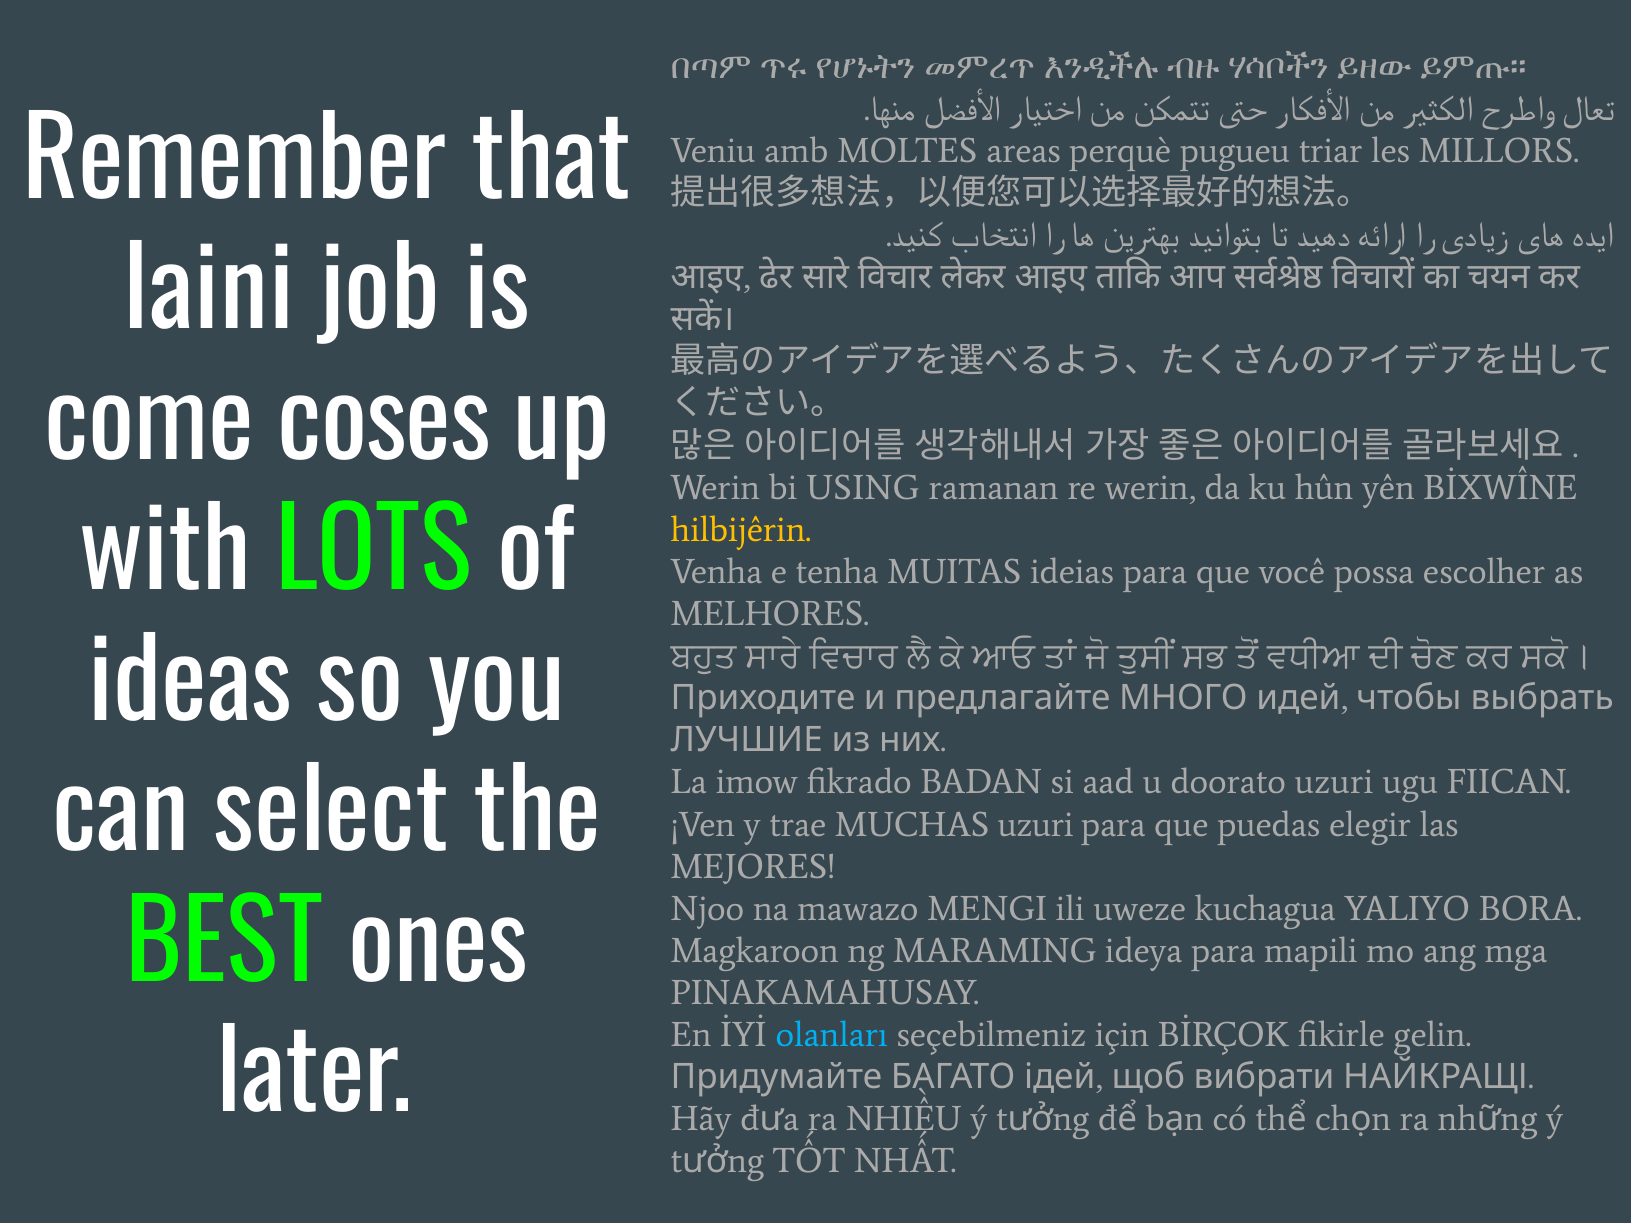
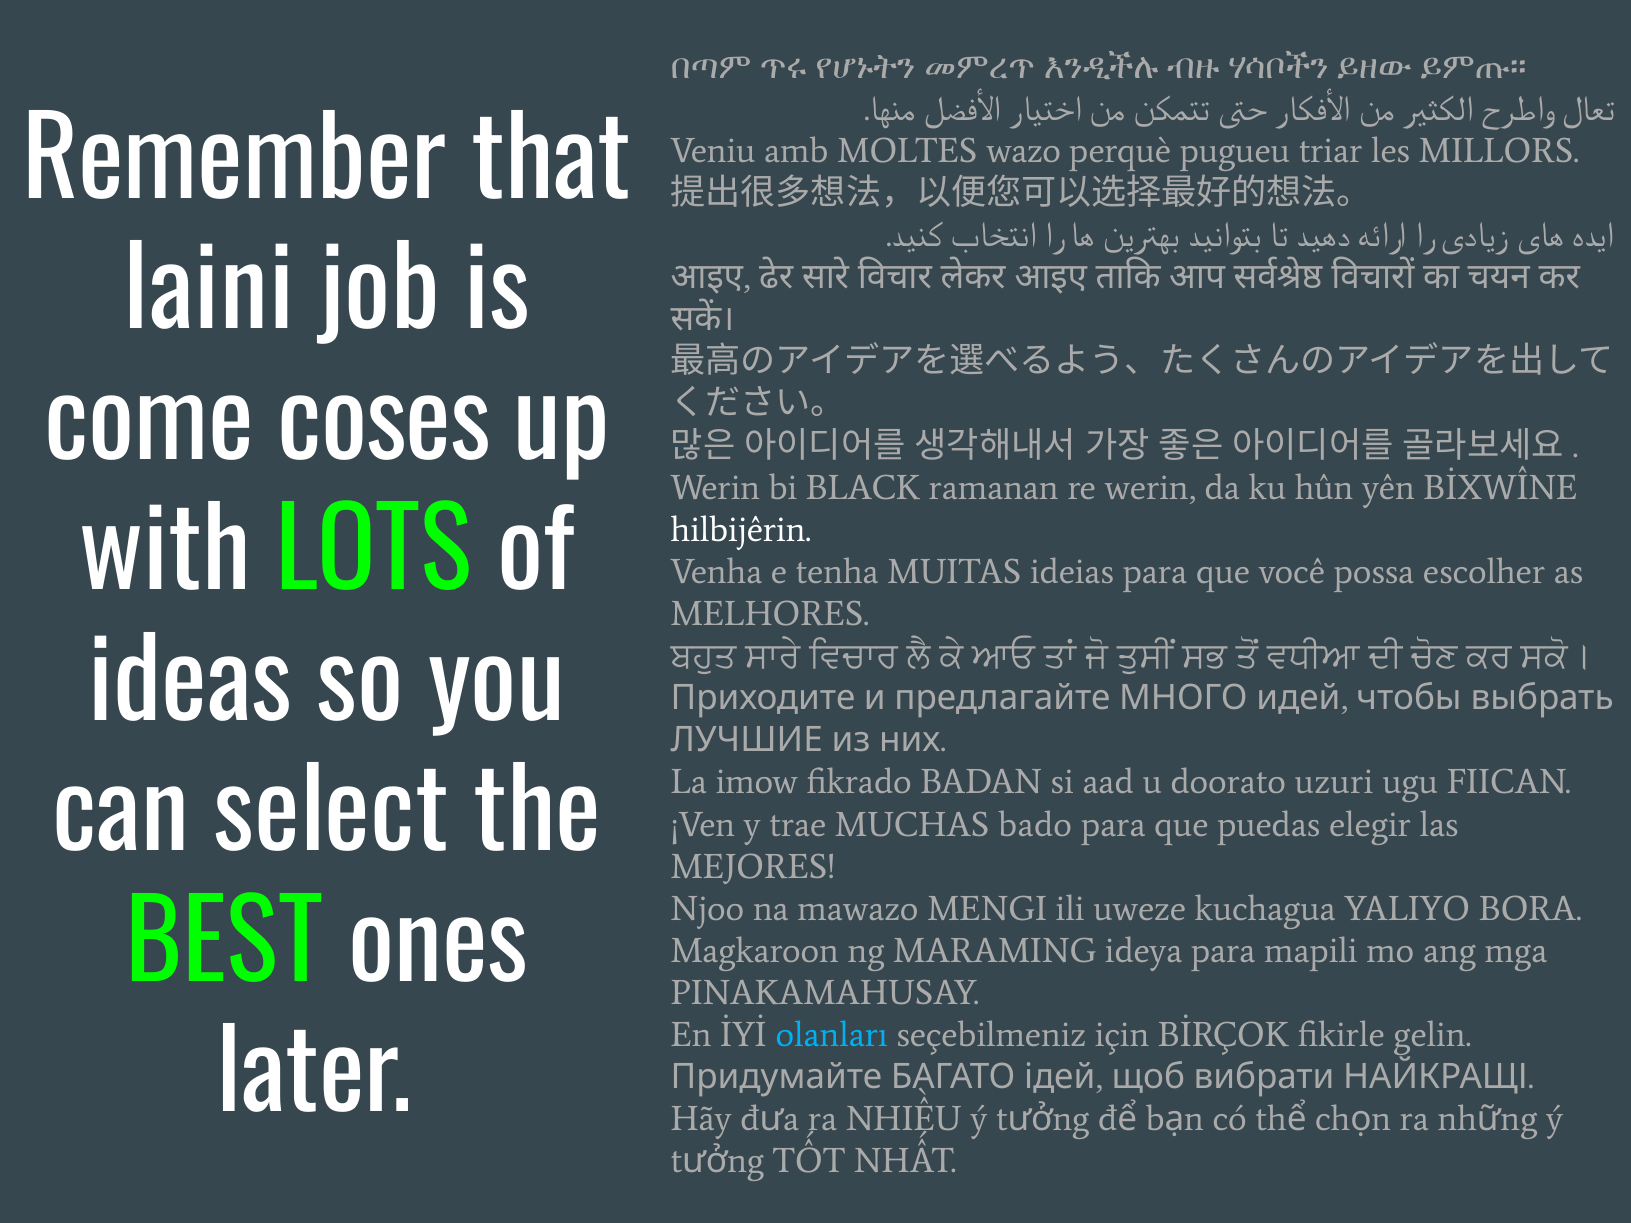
areas: areas -> wazo
USING: USING -> BLACK
hilbijêrin colour: yellow -> white
MUCHAS uzuri: uzuri -> bado
